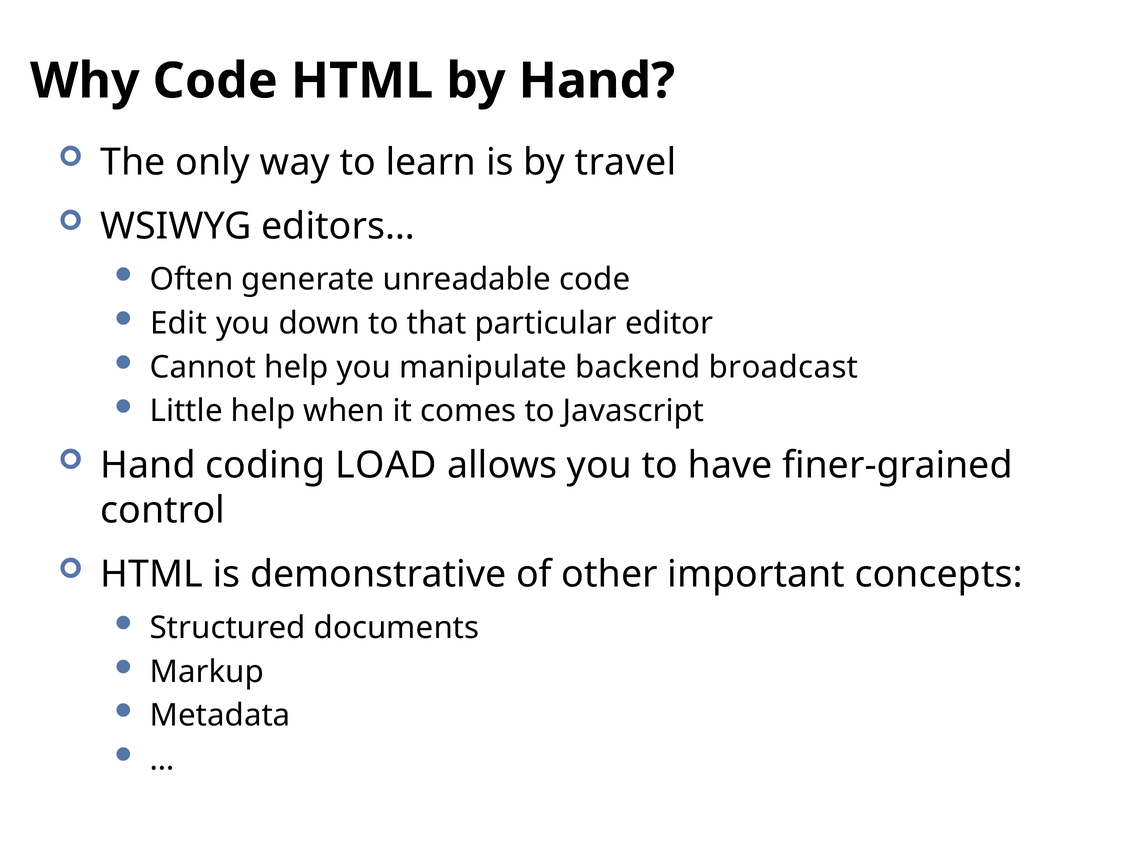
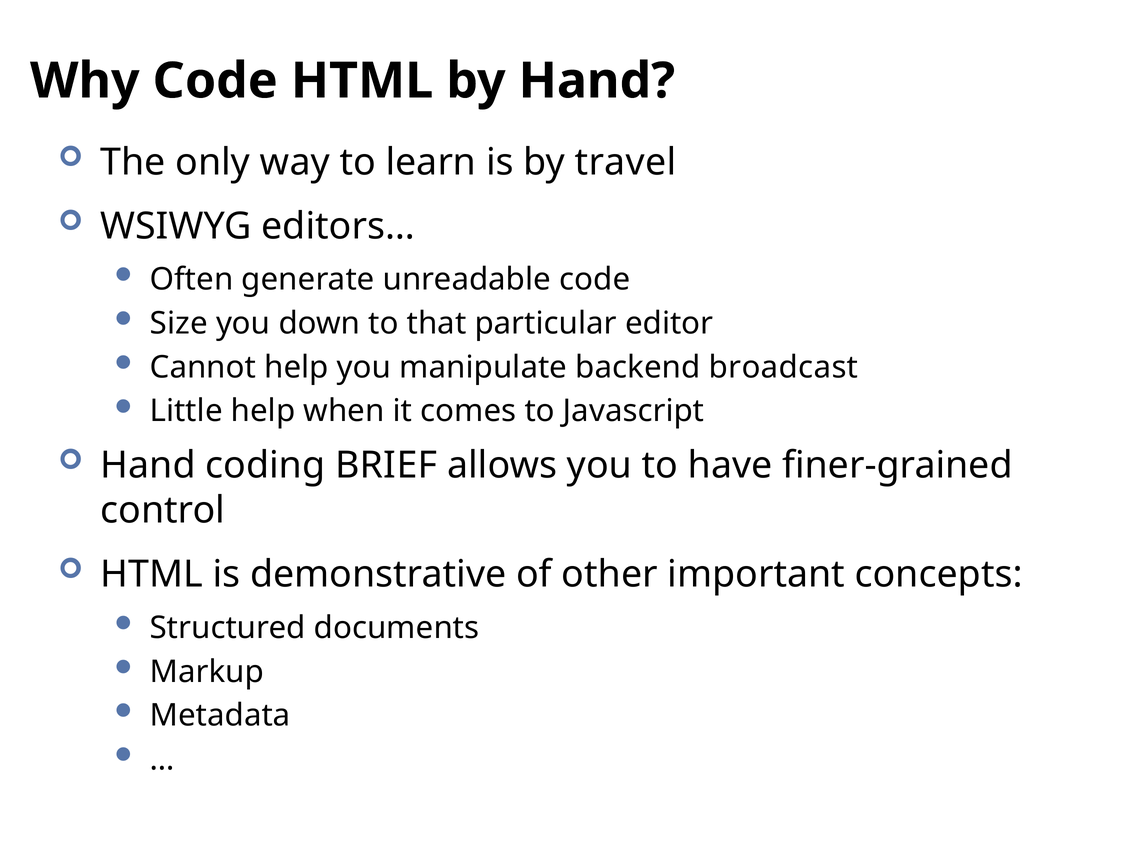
Edit: Edit -> Size
LOAD: LOAD -> BRIEF
